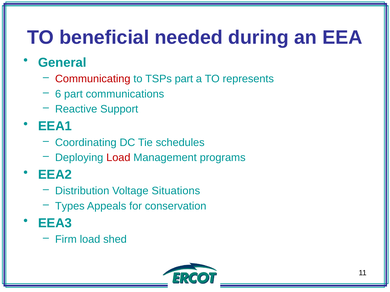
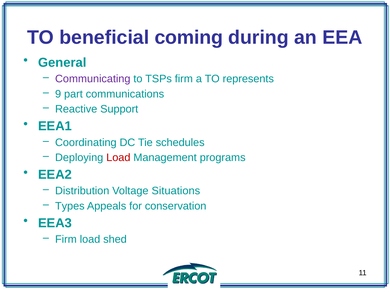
needed: needed -> coming
Communicating colour: red -> purple
TSPs part: part -> firm
6: 6 -> 9
